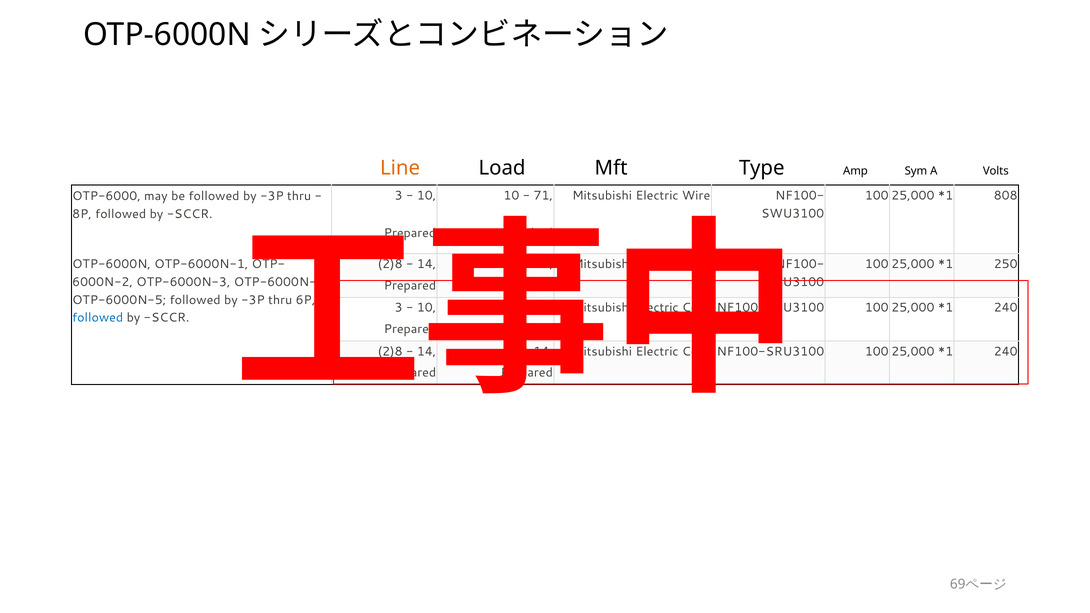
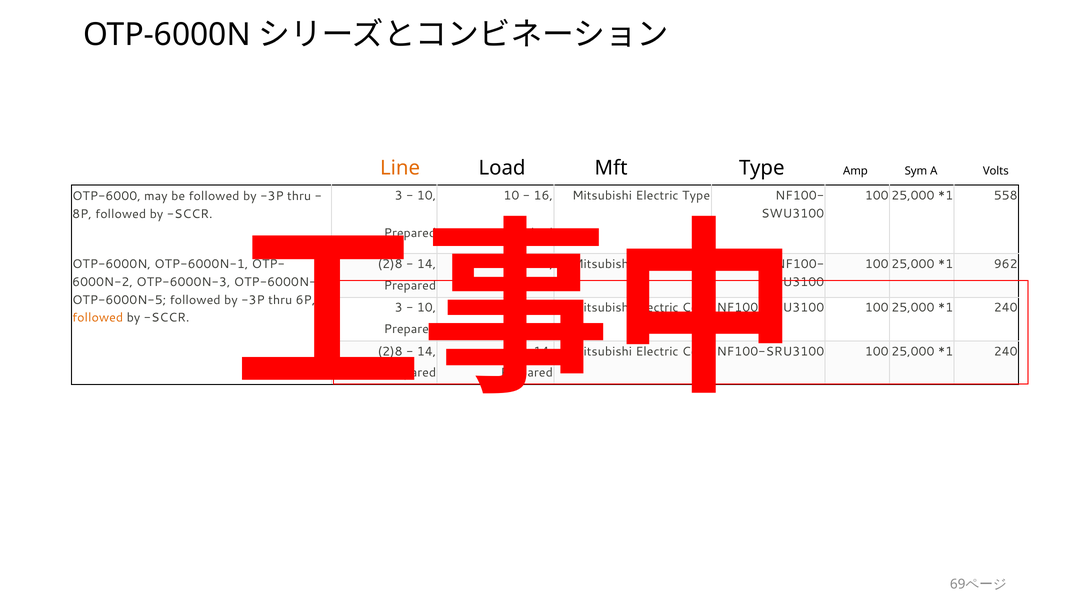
71: 71 -> 16
Electric Wire: Wire -> Type
808: 808 -> 558
250: 250 -> 962
followed at (98, 318) colour: blue -> orange
